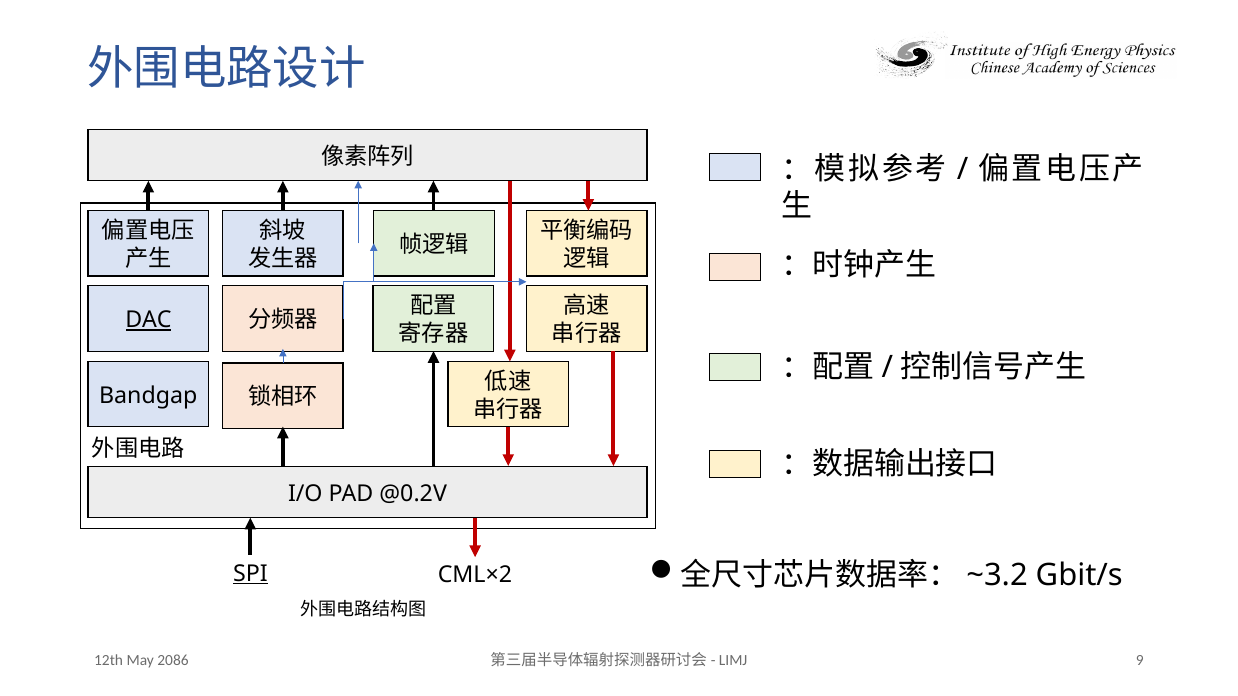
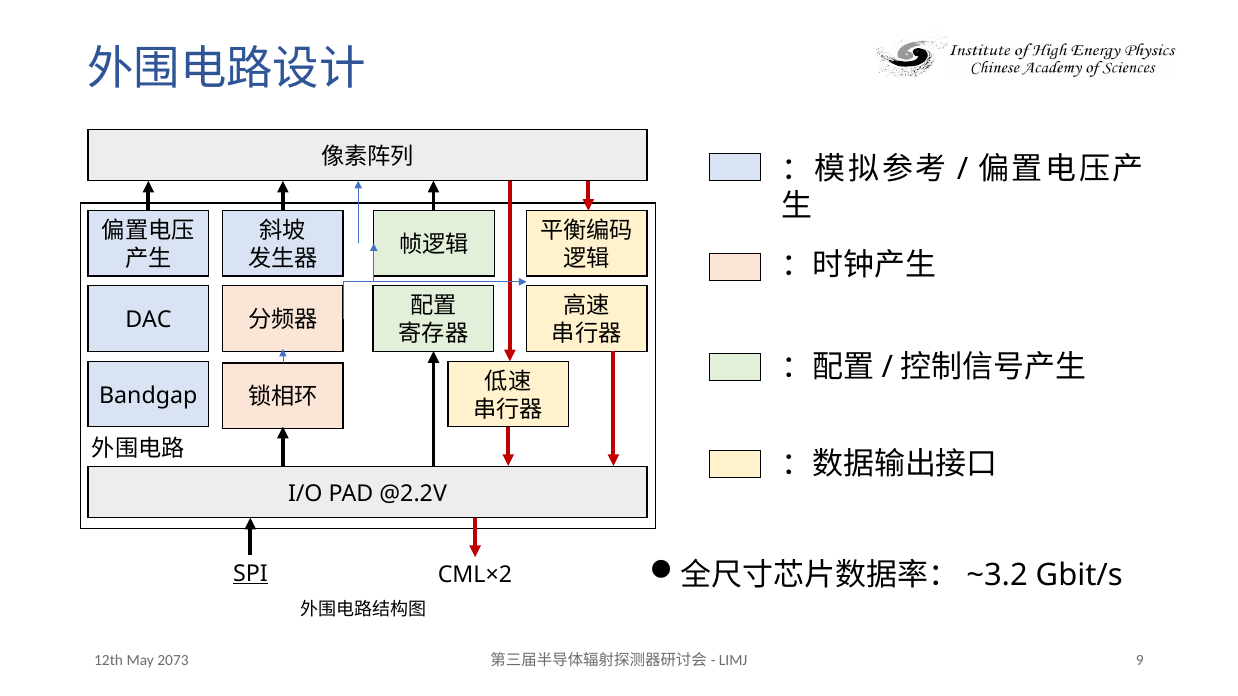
DAC underline: present -> none
@0.2V: @0.2V -> @2.2V
2086: 2086 -> 2073
